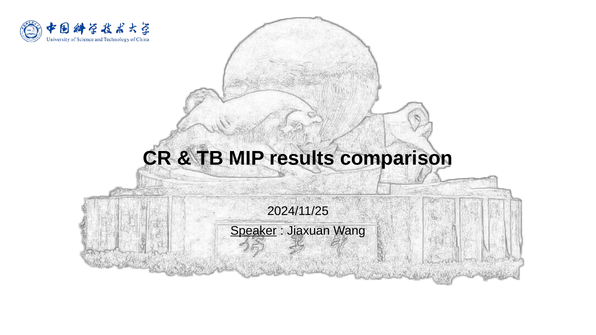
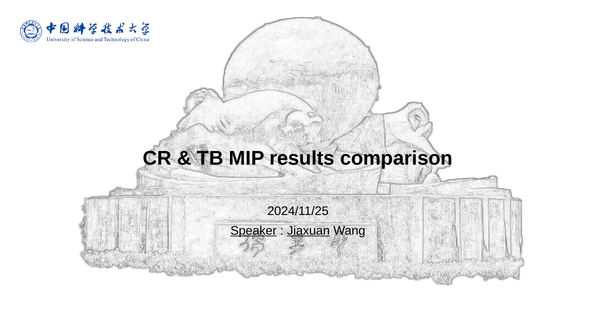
Jiaxuan underline: none -> present
